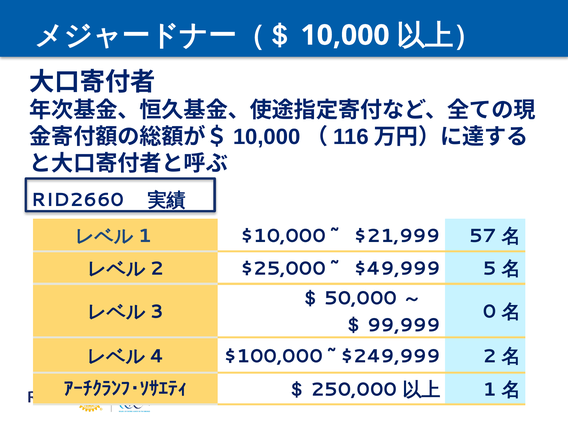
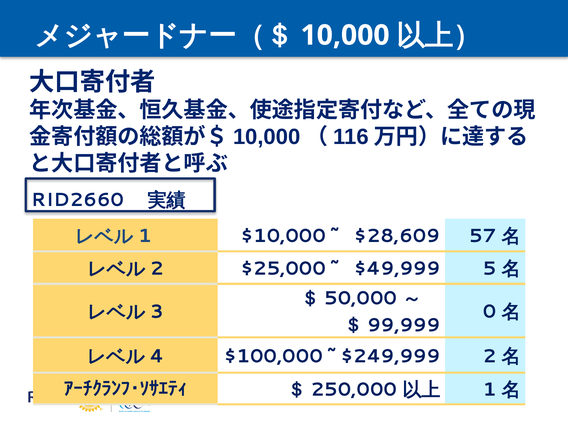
$21,999: $21,999 -> $28,609
